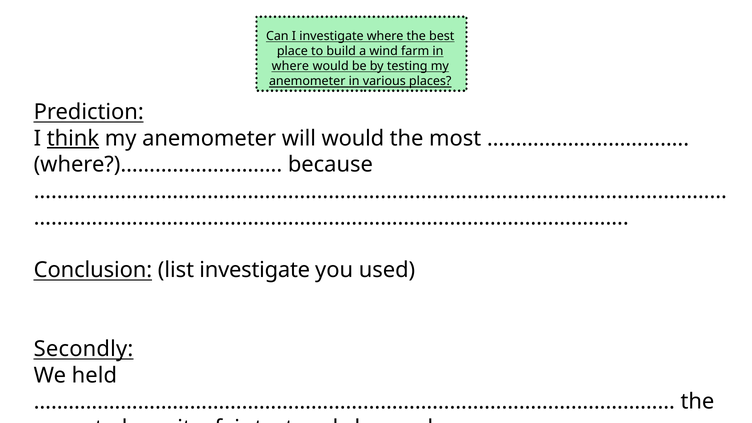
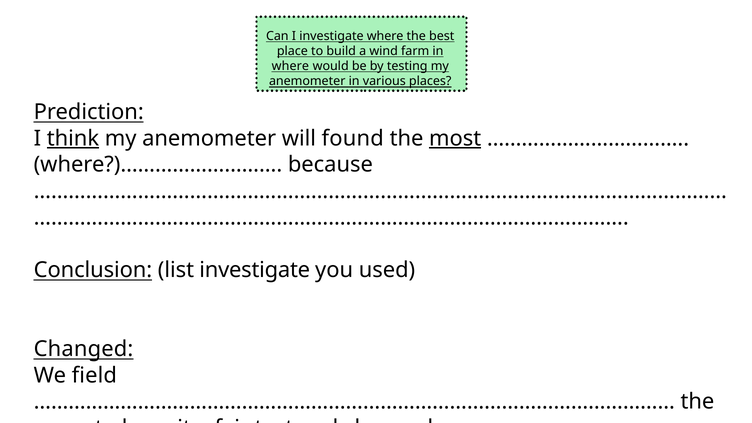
will would: would -> found
most underline: none -> present
Secondly at (84, 349): Secondly -> Changed
held: held -> field
